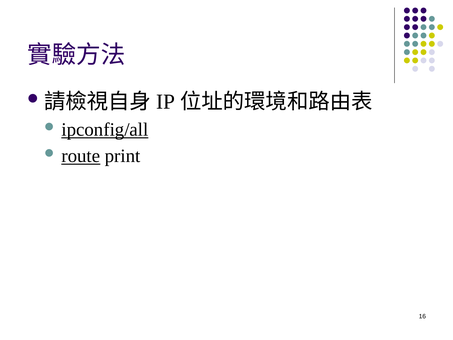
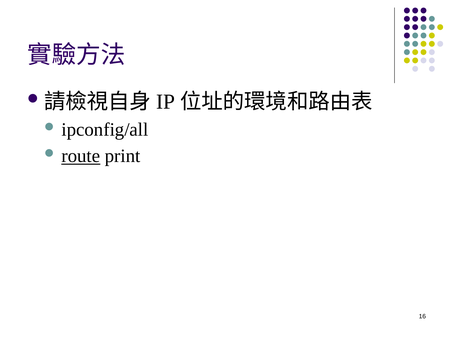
ipconfig/all underline: present -> none
